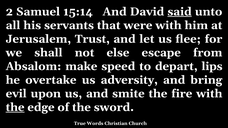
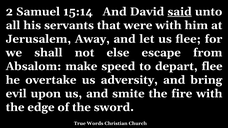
Trust: Trust -> Away
depart lips: lips -> flee
the at (15, 107) underline: present -> none
